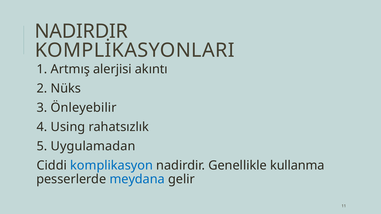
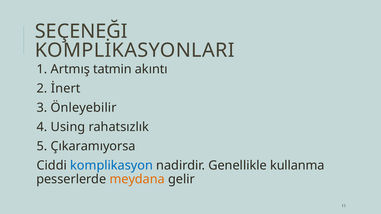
NADIRDIR at (81, 31): NADIRDIR -> SEÇENEĞI
alerjisi: alerjisi -> tatmin
Nüks: Nüks -> İnert
Uygulamadan: Uygulamadan -> Çıkaramıyorsa
meydana colour: blue -> orange
